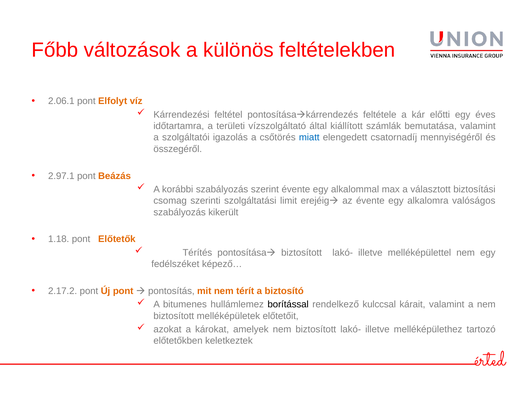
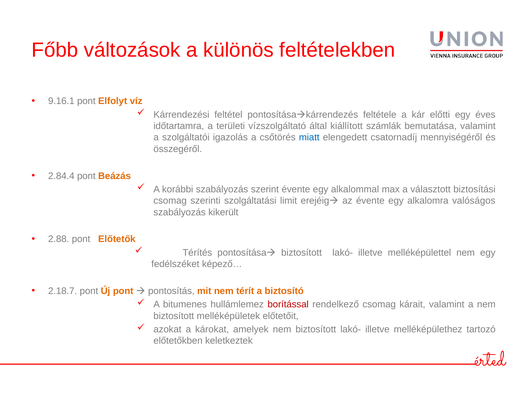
2.06.1: 2.06.1 -> 9.16.1
2.97.1: 2.97.1 -> 2.84.4
1.18: 1.18 -> 2.88
2.17.2: 2.17.2 -> 2.18.7
borítással colour: black -> red
rendelkező kulccsal: kulccsal -> csomag
